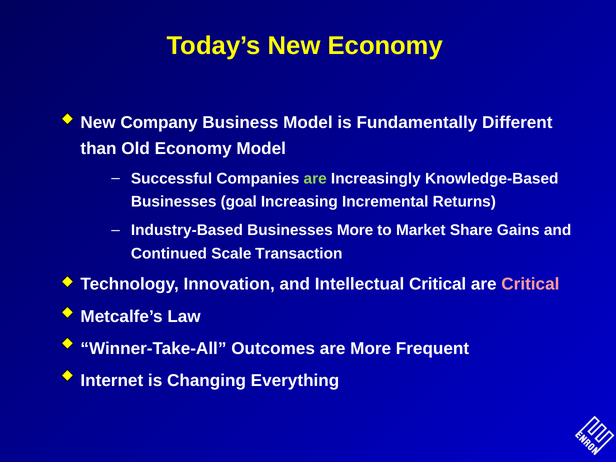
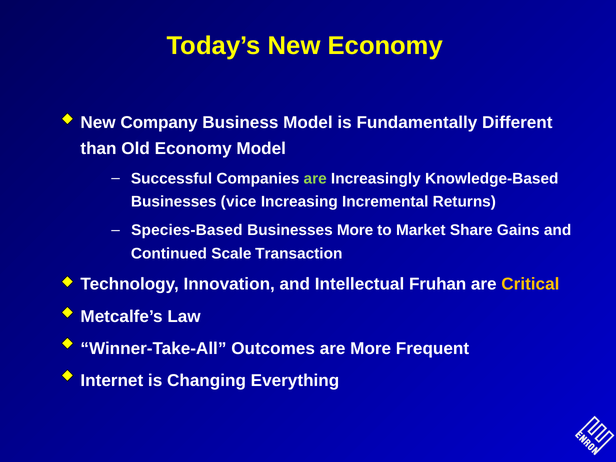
goal: goal -> vice
Industry-Based: Industry-Based -> Species-Based
Intellectual Critical: Critical -> Fruhan
Critical at (530, 284) colour: pink -> yellow
